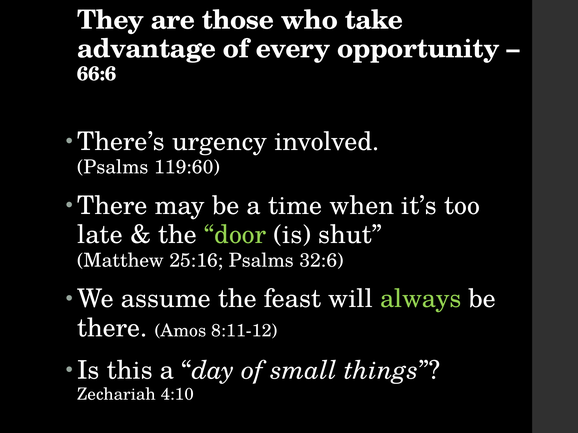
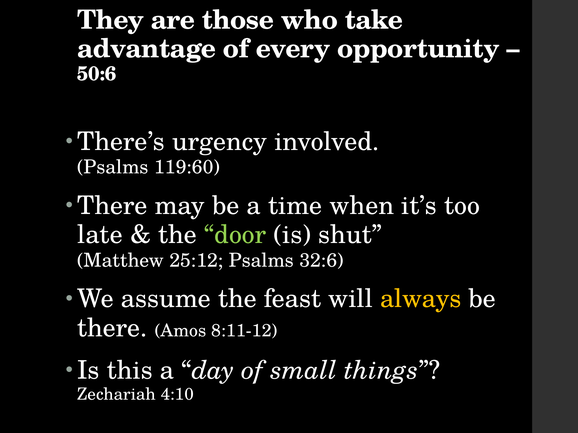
66:6: 66:6 -> 50:6
25:16: 25:16 -> 25:12
always colour: light green -> yellow
